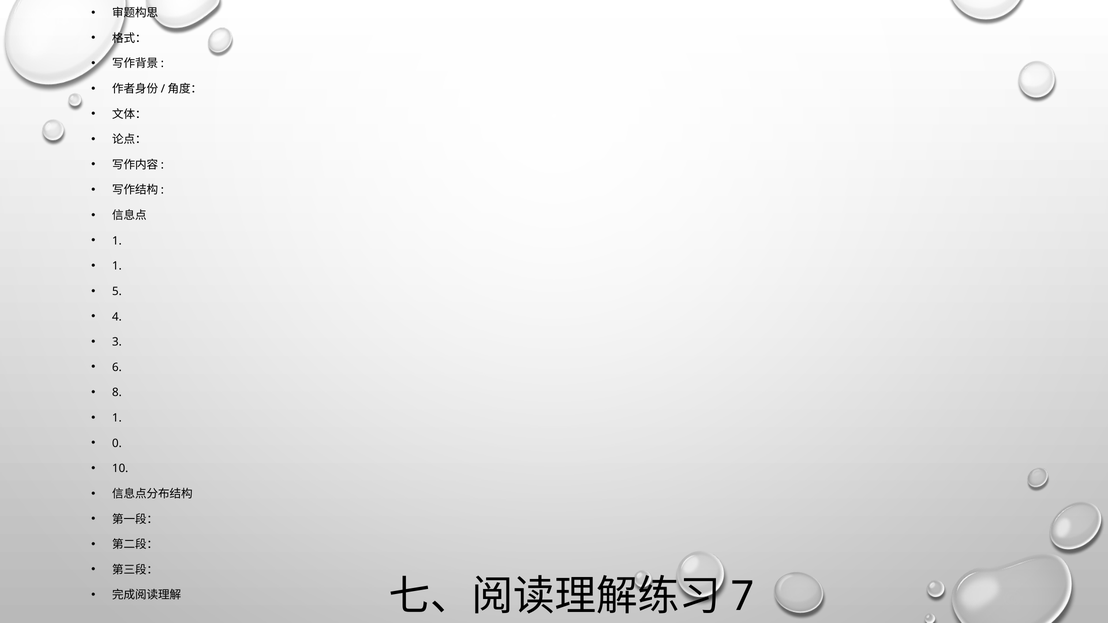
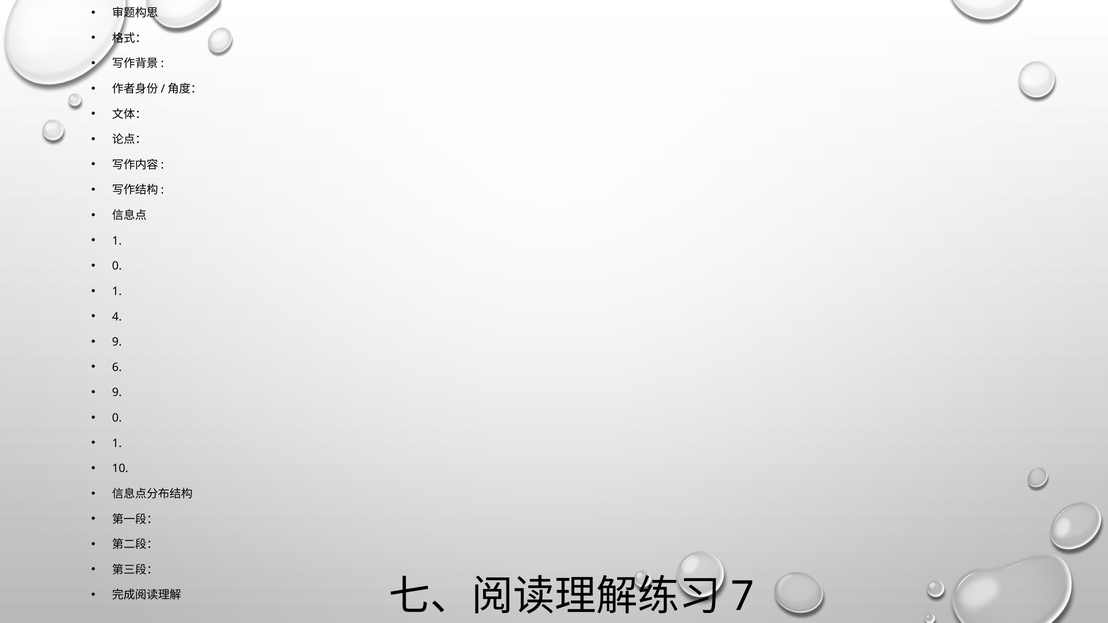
1 at (117, 266): 1 -> 0
5 at (117, 292): 5 -> 1
3 at (117, 342): 3 -> 9
8 at (117, 393): 8 -> 9
1 at (117, 418): 1 -> 0
0 at (117, 443): 0 -> 1
